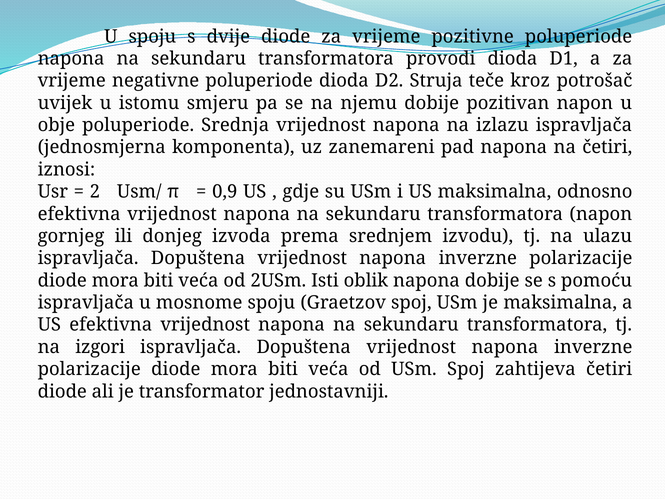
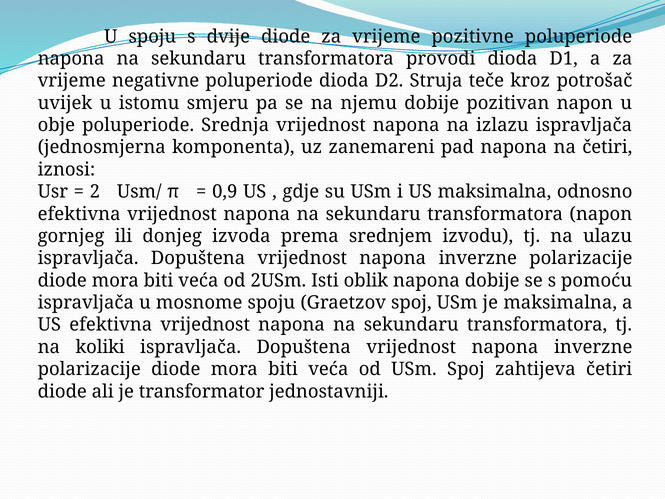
izgori: izgori -> koliki
